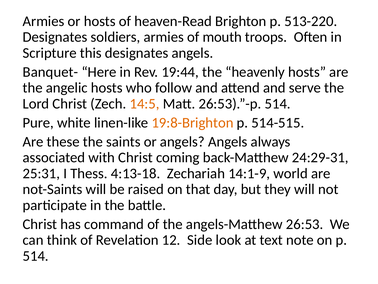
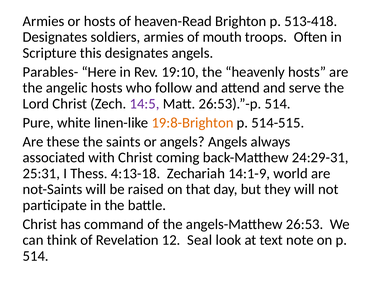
513-220: 513-220 -> 513-418
Banquet-: Banquet- -> Parables-
19:44: 19:44 -> 19:10
14:5 colour: orange -> purple
Side: Side -> Seal
